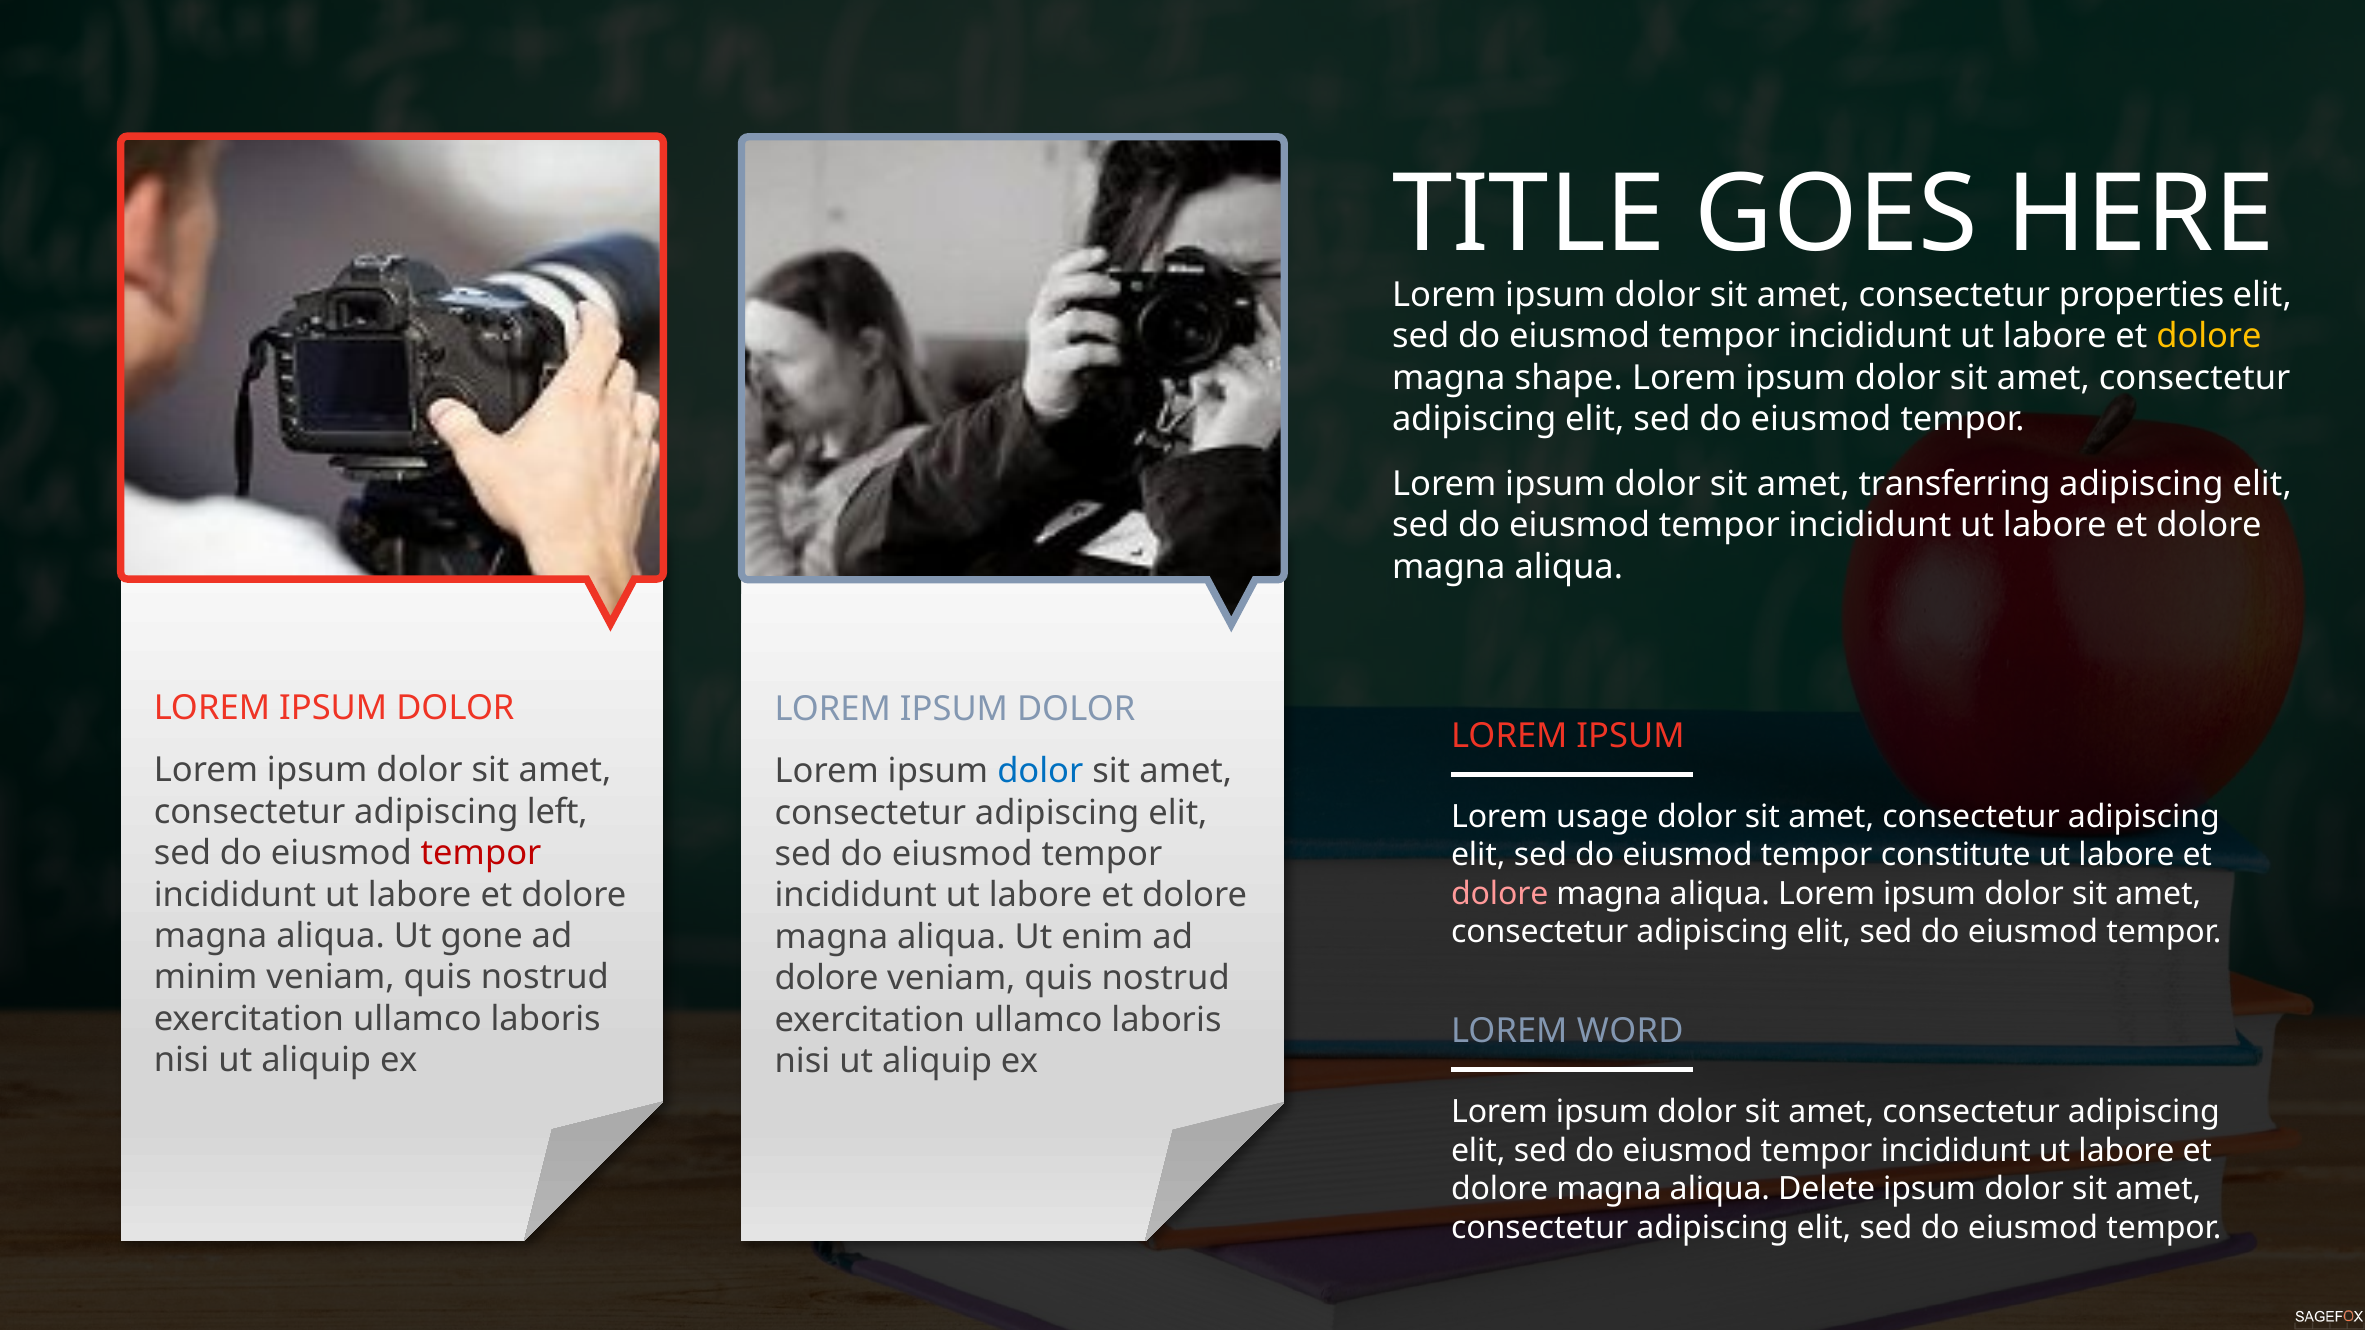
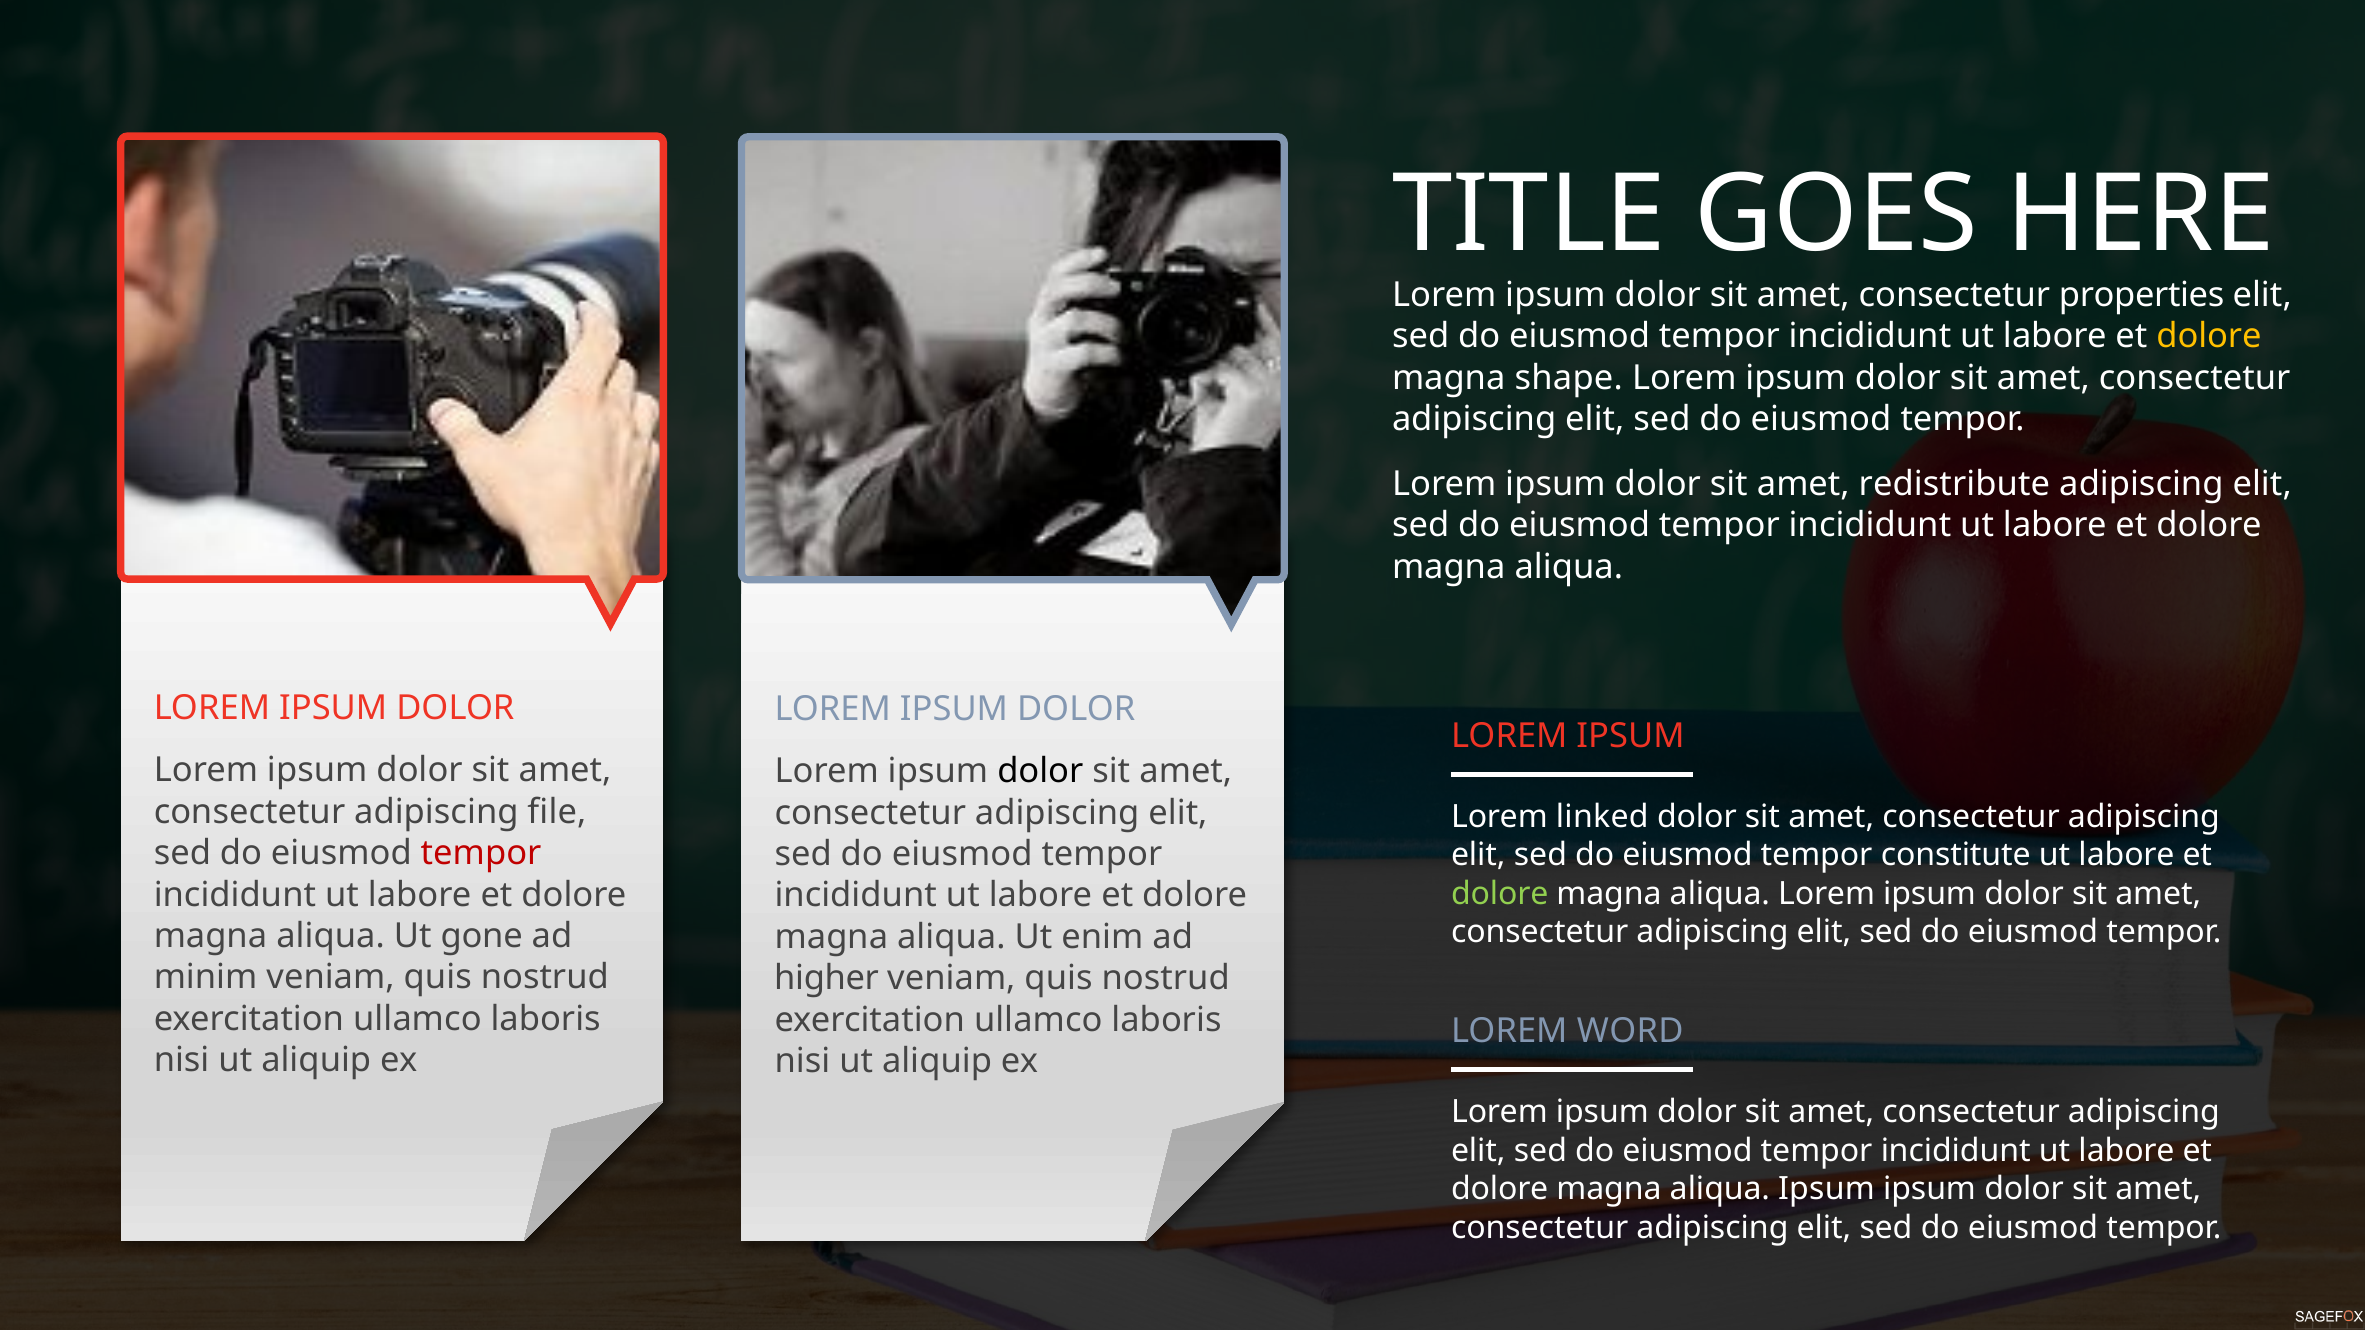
transferring: transferring -> redistribute
dolor at (1040, 771) colour: blue -> black
left: left -> file
usage: usage -> linked
dolore at (1500, 894) colour: pink -> light green
dolore at (827, 978): dolore -> higher
aliqua Delete: Delete -> Ipsum
